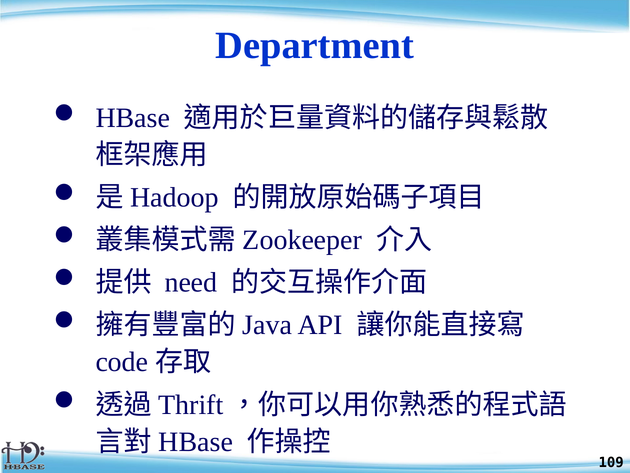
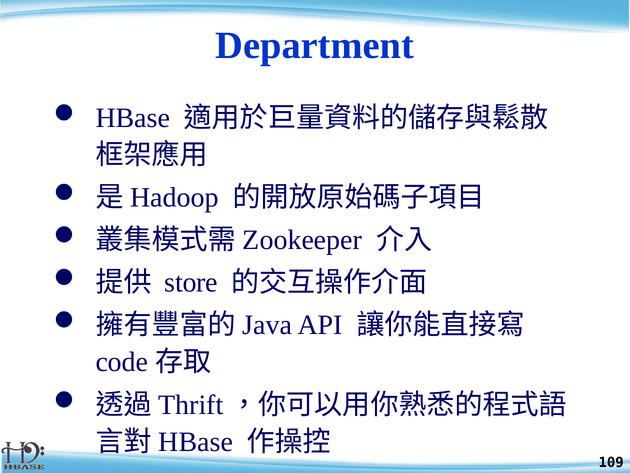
need: need -> store
